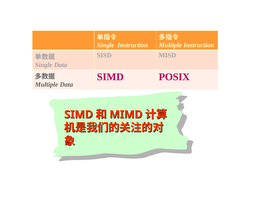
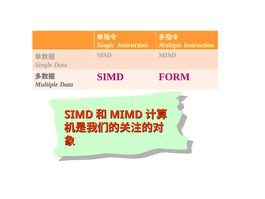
POSIX: POSIX -> FORM
